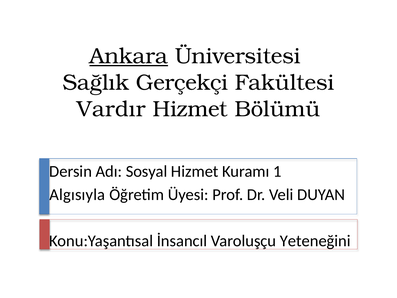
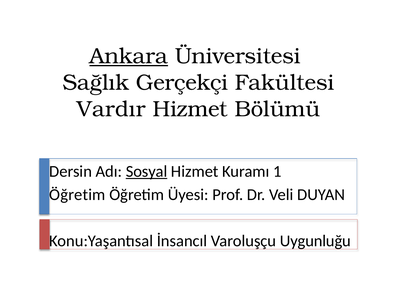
Sosyal underline: none -> present
Algısıyla at (77, 194): Algısıyla -> Öğretim
Yeteneğini: Yeteneğini -> Uygunluğu
